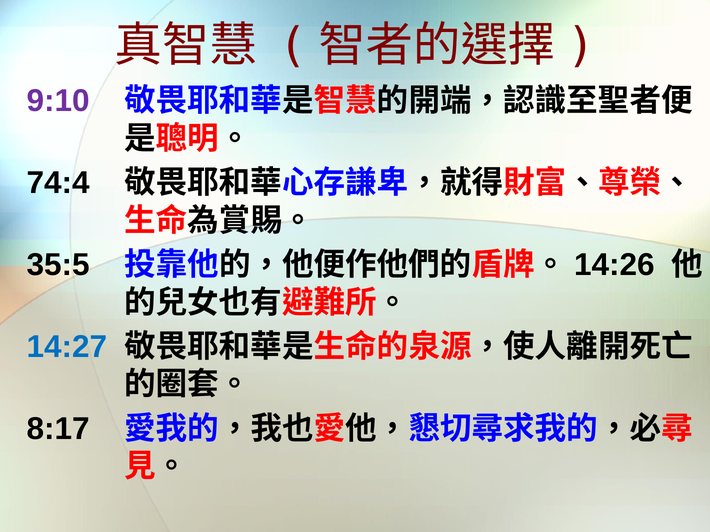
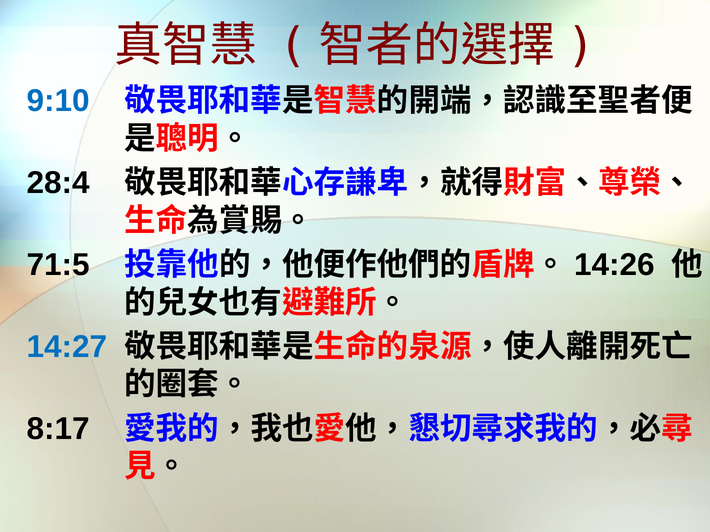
9:10 colour: purple -> blue
74:4: 74:4 -> 28:4
35:5: 35:5 -> 71:5
